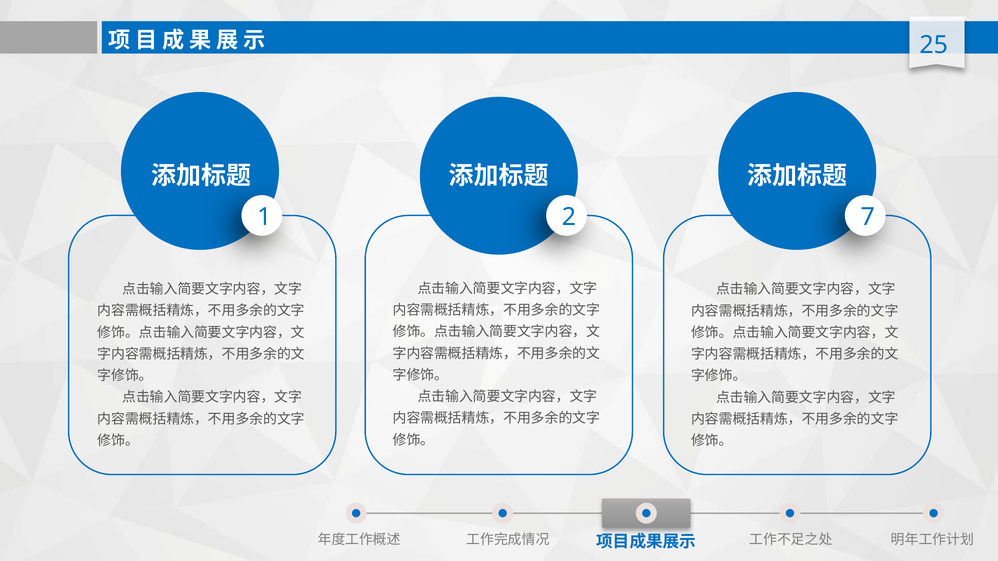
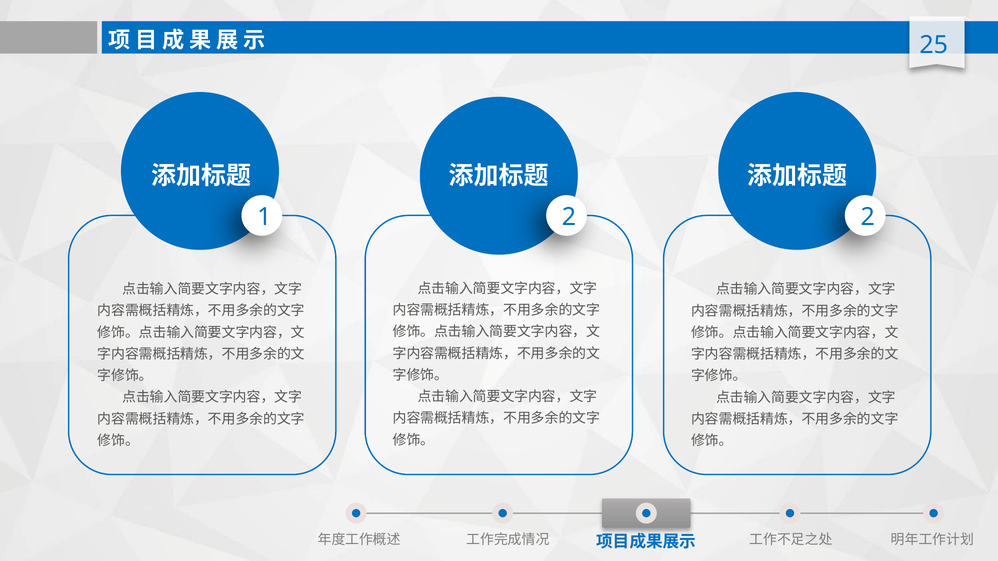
2 7: 7 -> 2
